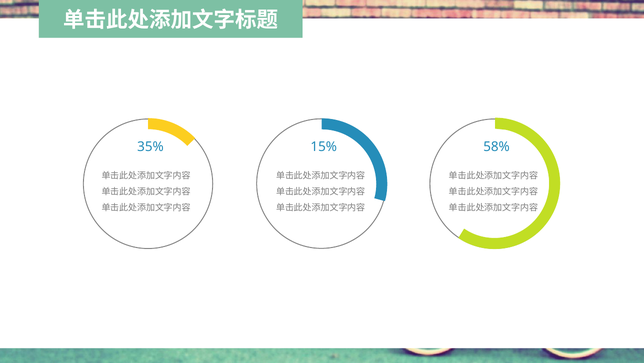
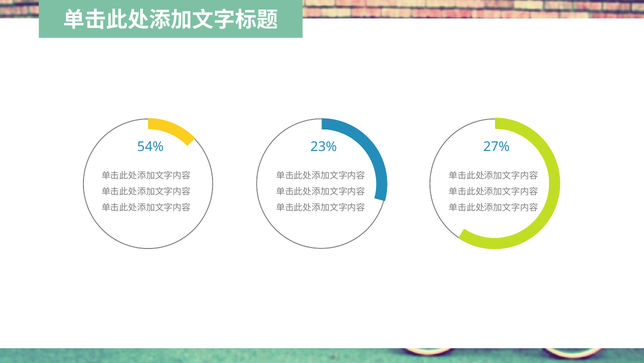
35%: 35% -> 54%
15%: 15% -> 23%
58%: 58% -> 27%
